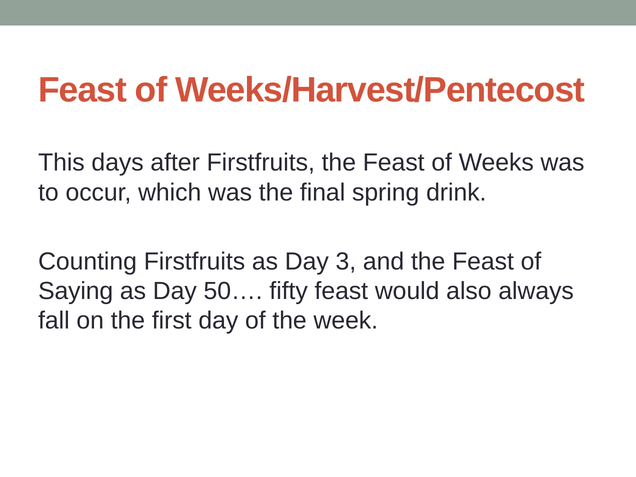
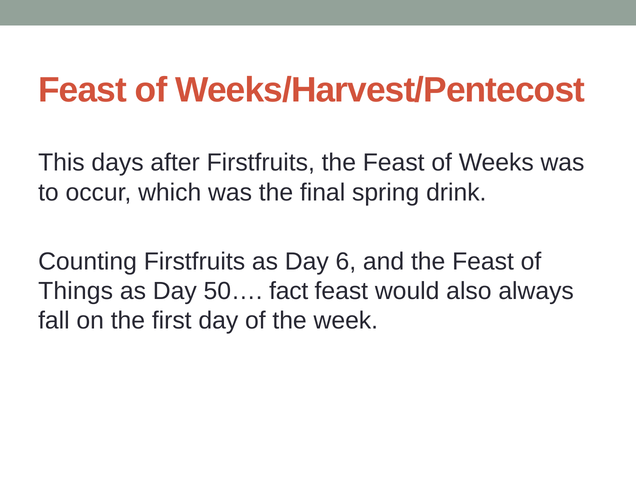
3: 3 -> 6
Saying: Saying -> Things
fifty: fifty -> fact
